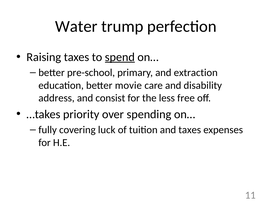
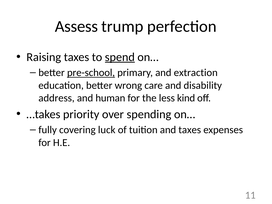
Water: Water -> Assess
pre-school underline: none -> present
movie: movie -> wrong
consist: consist -> human
free: free -> kind
